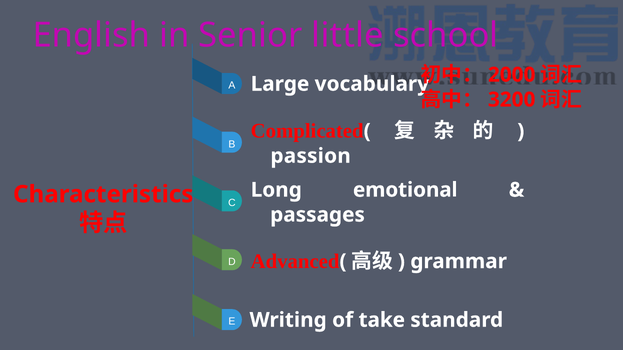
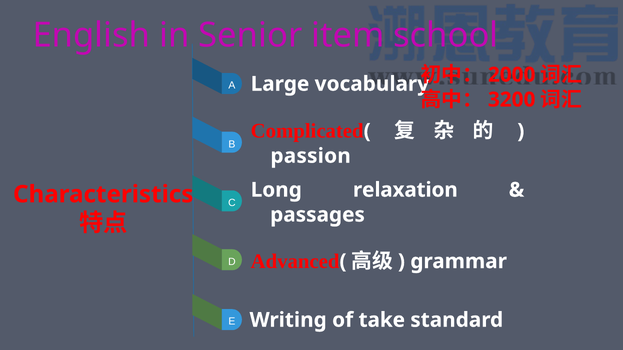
little: little -> item
emotional: emotional -> relaxation
